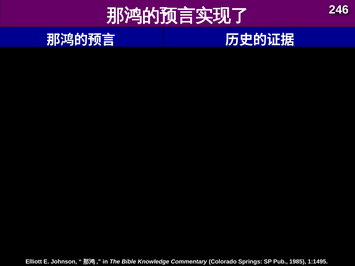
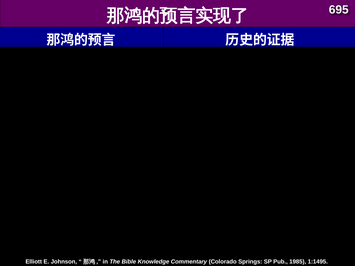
246: 246 -> 695
